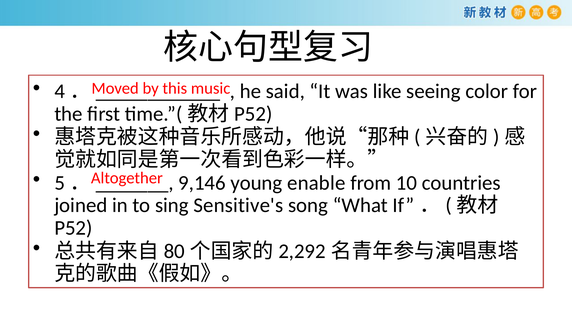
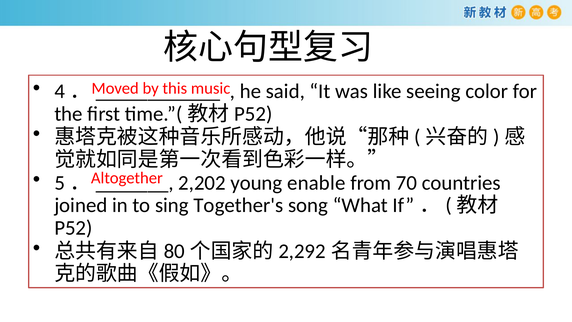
9,146: 9,146 -> 2,202
10: 10 -> 70
Sensitive's: Sensitive's -> Together's
